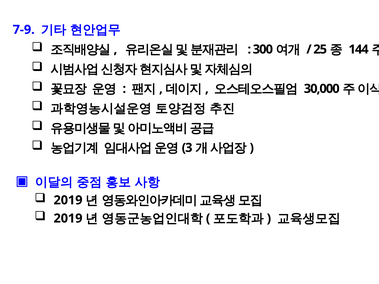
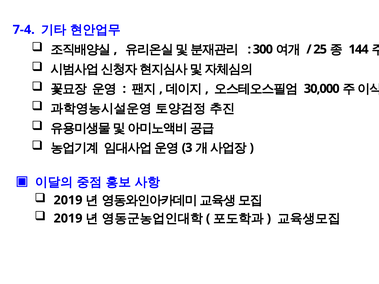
7-9: 7-9 -> 7-4
